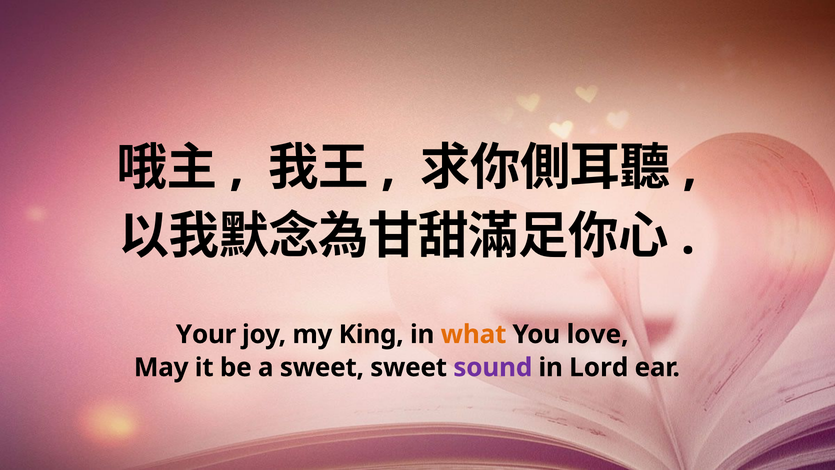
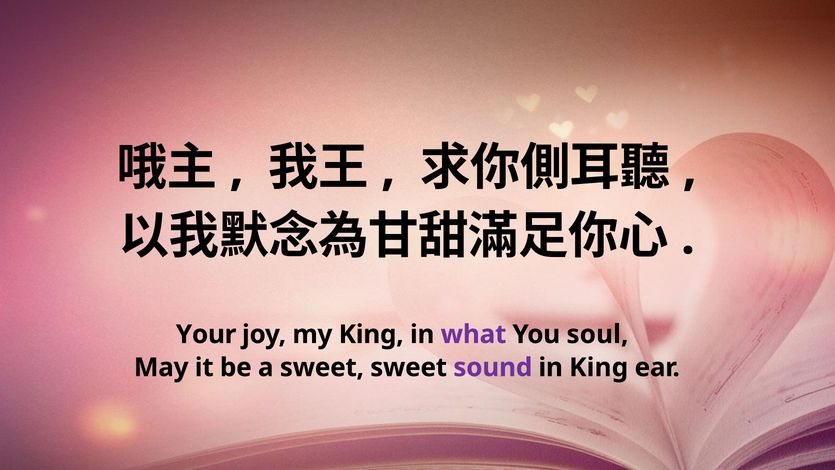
what colour: orange -> purple
love: love -> soul
in Lord: Lord -> King
